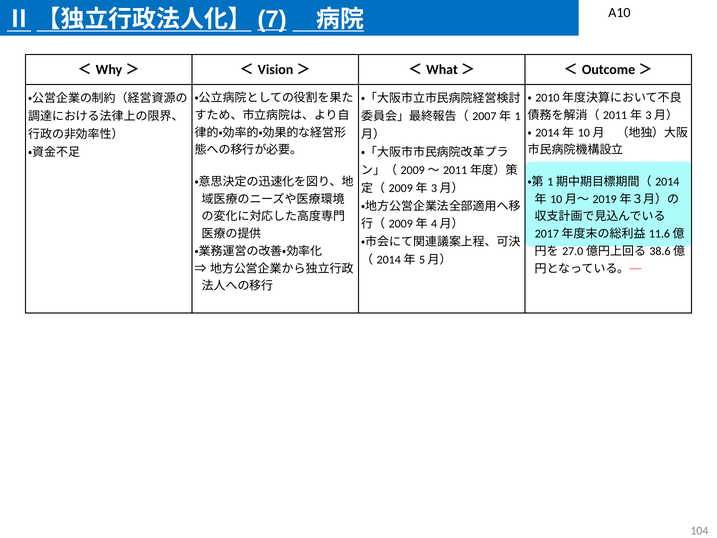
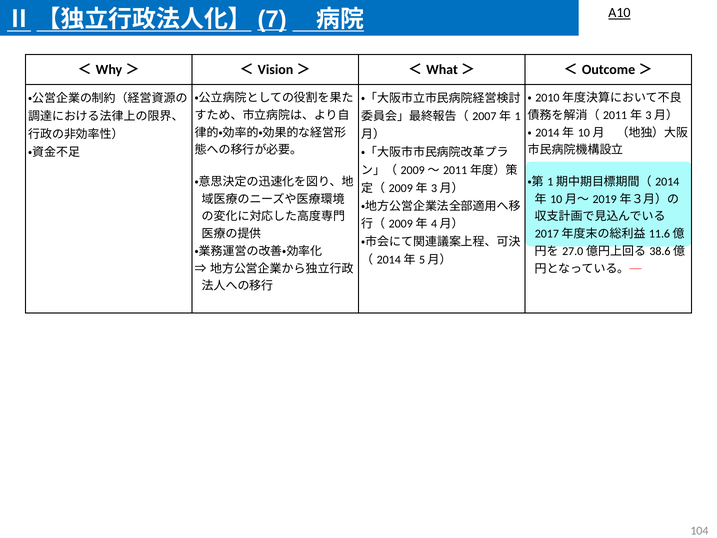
A10 underline: none -> present
